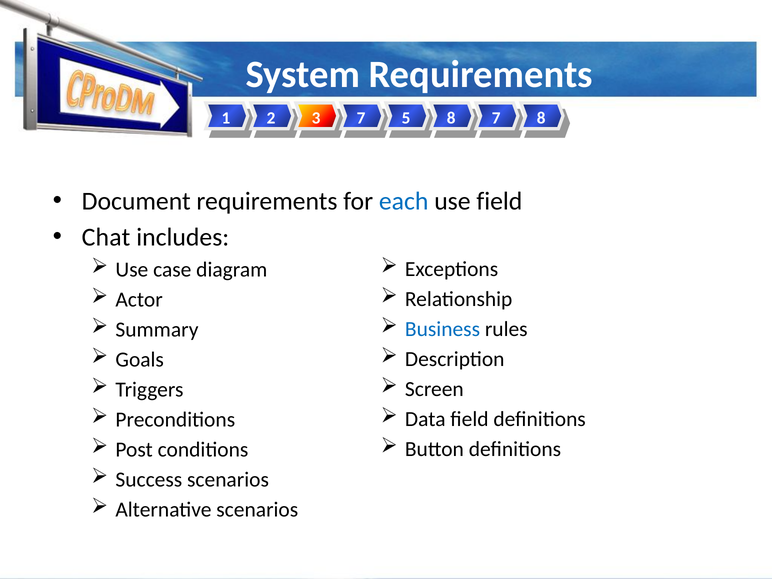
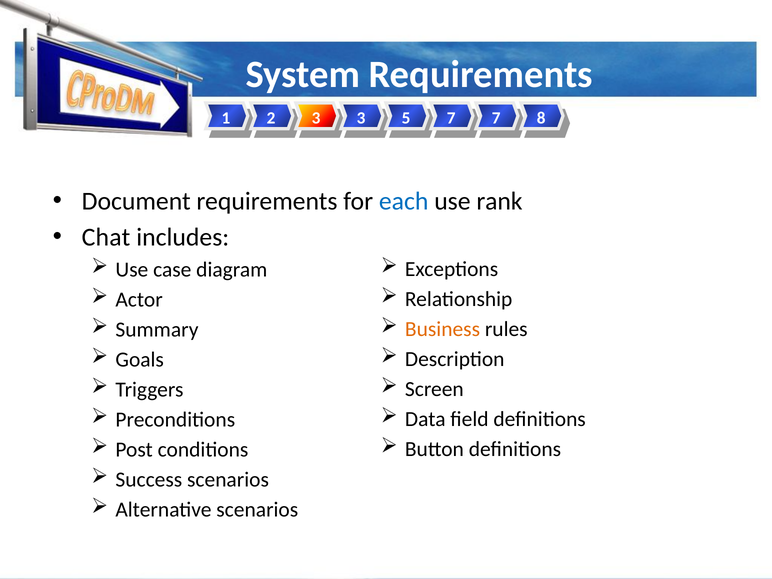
3 7: 7 -> 3
5 8: 8 -> 7
use field: field -> rank
Business colour: blue -> orange
